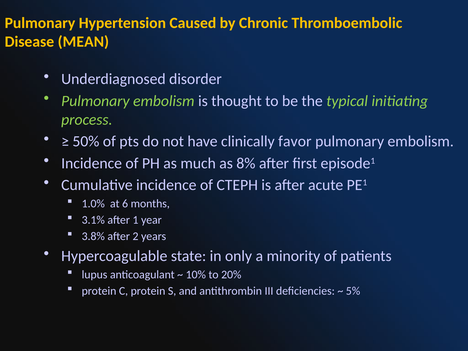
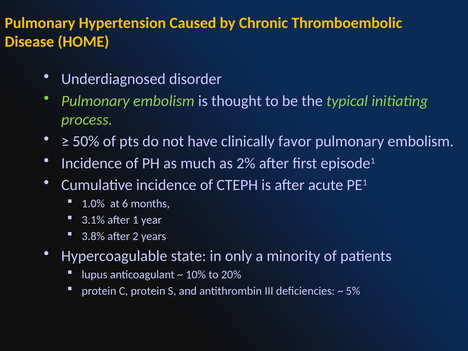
MEAN: MEAN -> HOME
8%: 8% -> 2%
